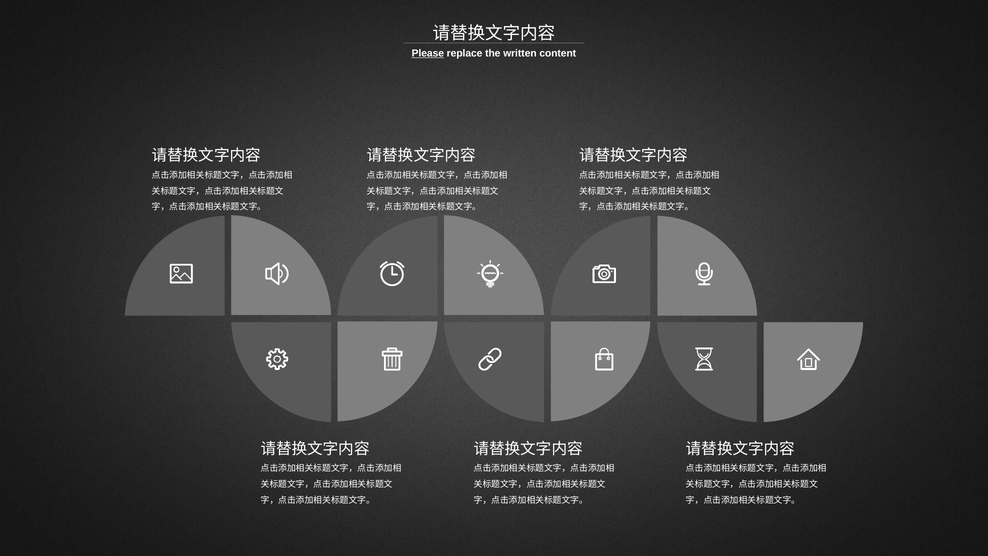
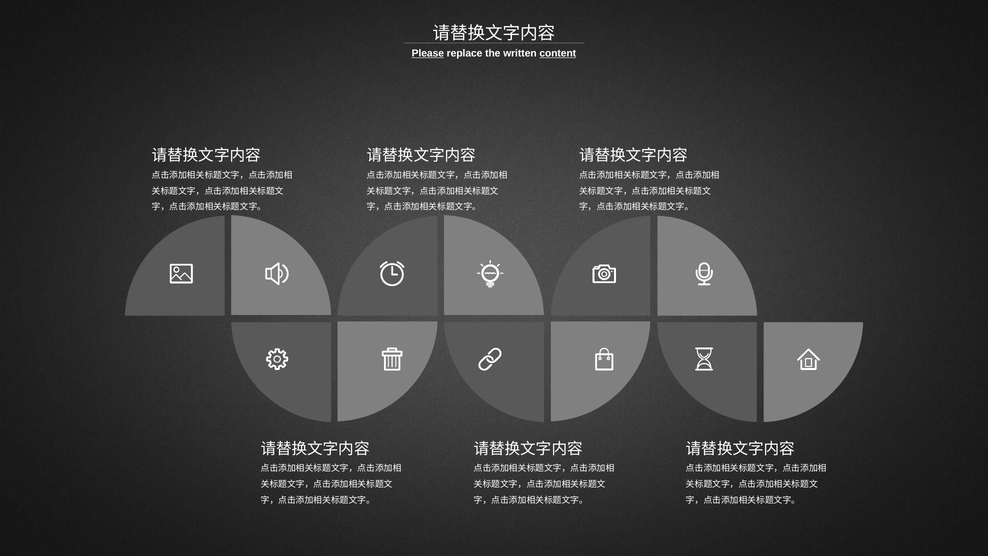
content underline: none -> present
